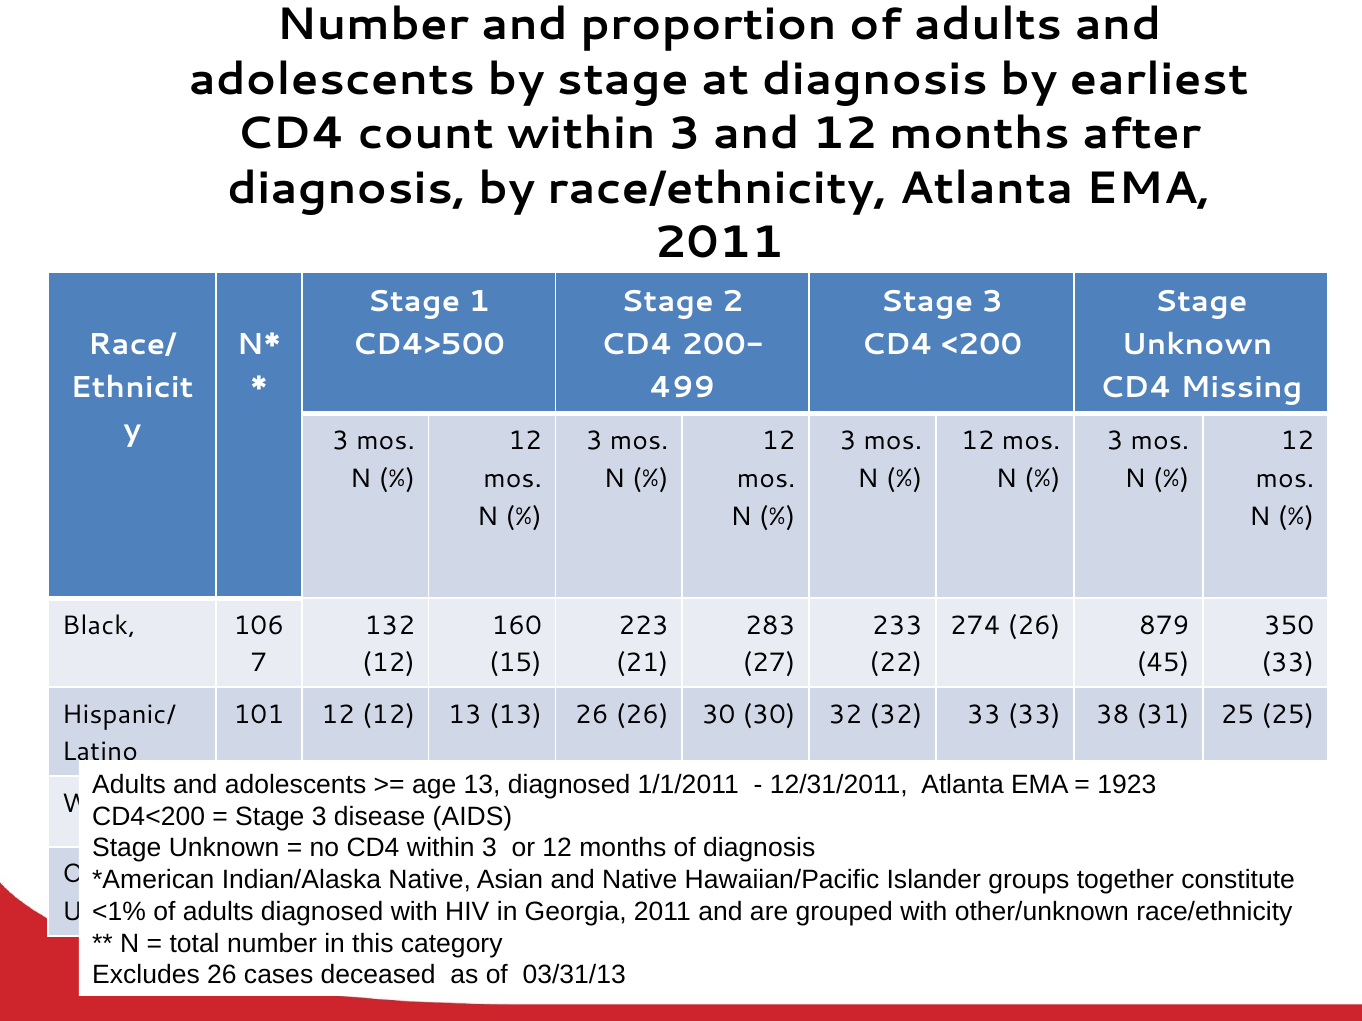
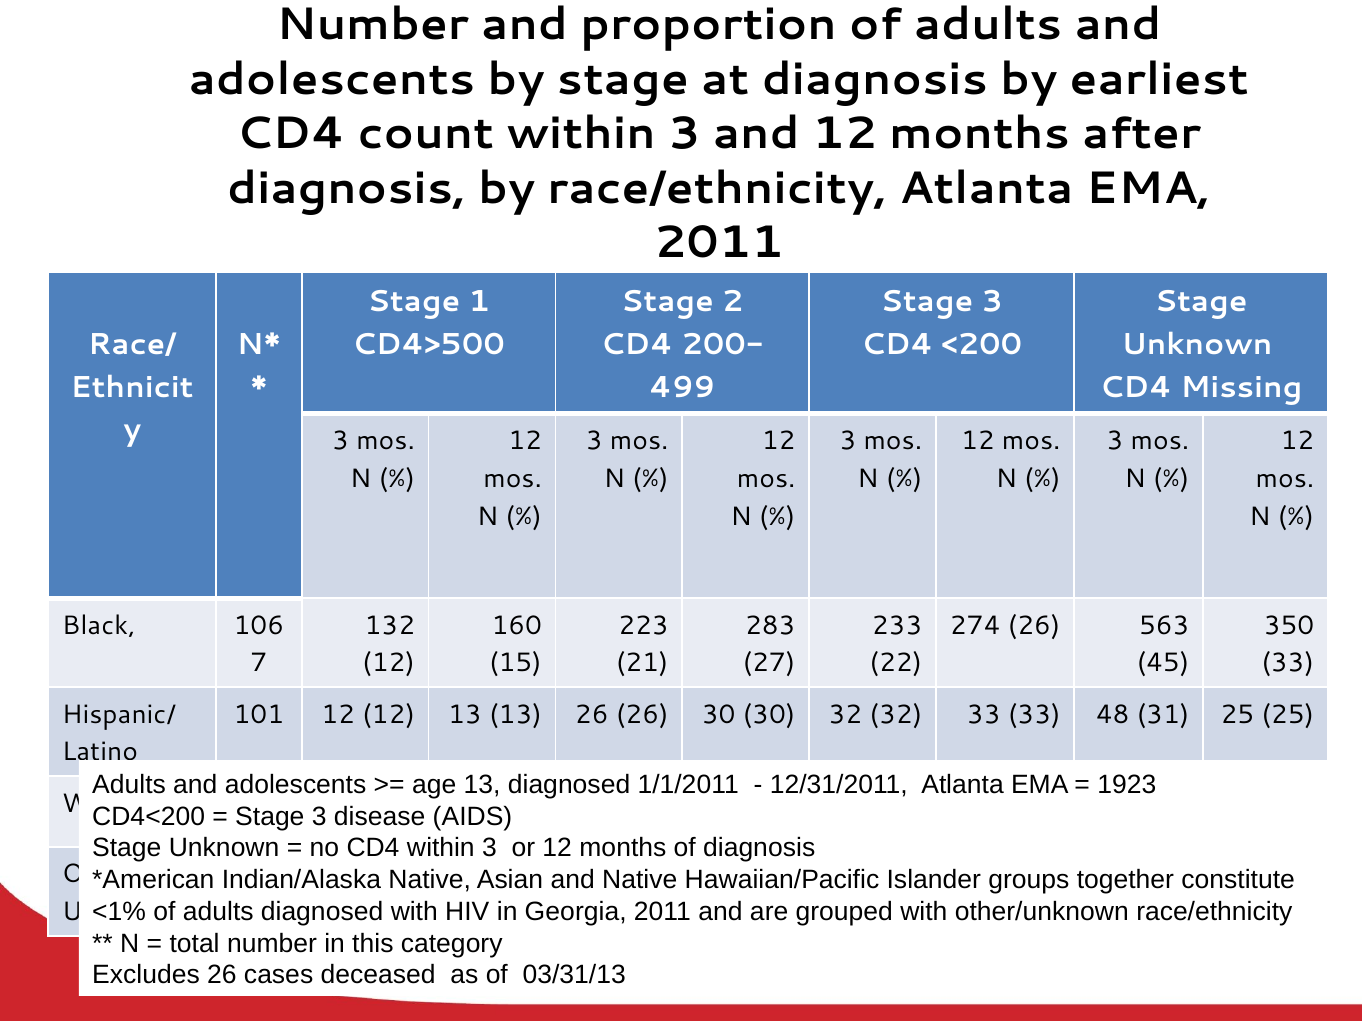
879: 879 -> 563
33 38: 38 -> 48
